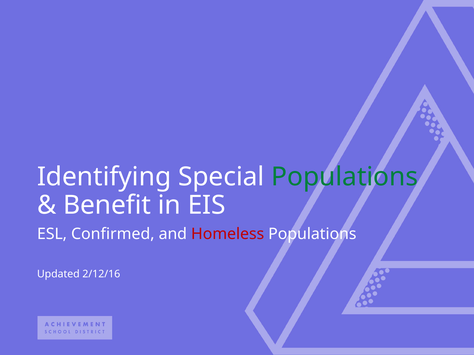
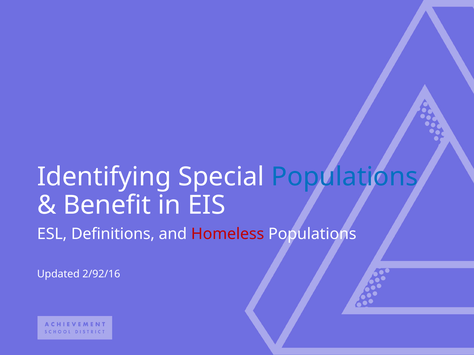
Populations at (345, 177) colour: green -> blue
Confirmed: Confirmed -> Definitions
2/12/16: 2/12/16 -> 2/92/16
